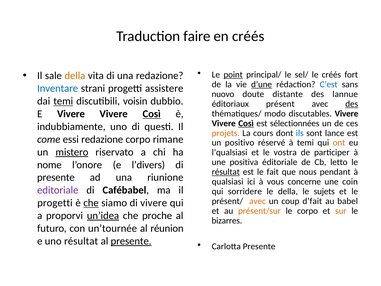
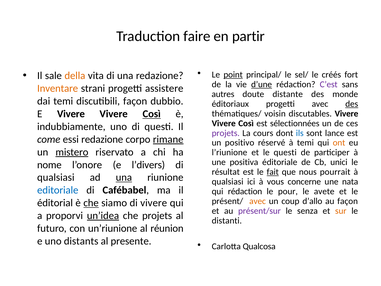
en créés: créés -> partir
C’est colour: blue -> purple
Inventare colour: blue -> orange
nuovo: nuovo -> autres
lannue: lannue -> monde
temi at (63, 101) underline: present -> none
discutibili voisin: voisin -> façon
éditoriaux présent: présent -> progetti
modo: modo -> voisin
Così at (246, 123) underline: present -> none
projets at (226, 133) colour: orange -> purple
rimane underline: none -> present
l’qualsiasi: l’qualsiasi -> l’riunione
le vostra: vostra -> questi
letto: letto -> unici
résultat at (226, 172) underline: present -> none
fait underline: none -> present
pendant: pendant -> pourrait
presente at (56, 177): presente -> qualsiasi
una at (124, 177) underline: none -> present
coin: coin -> nata
editoriale colour: purple -> blue
qui sorridere: sorridere -> rédaction
le della: della -> pour
sujets: sujets -> avete
d’fait: d’fait -> d’allo
au babel: babel -> façon
progetti at (55, 203): progetti -> éditorial
présent/sur colour: orange -> purple
le corpo: corpo -> senza
che proche: proche -> projets
bizarres: bizarres -> distanti
un’tournée: un’tournée -> un’riunione
uno résultat: résultat -> distants
presente at (131, 241) underline: present -> none
Carlotta Presente: Presente -> Qualcosa
